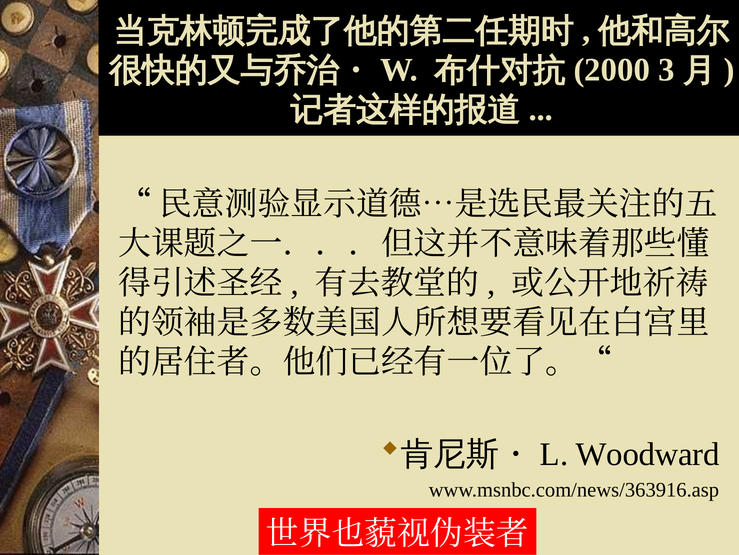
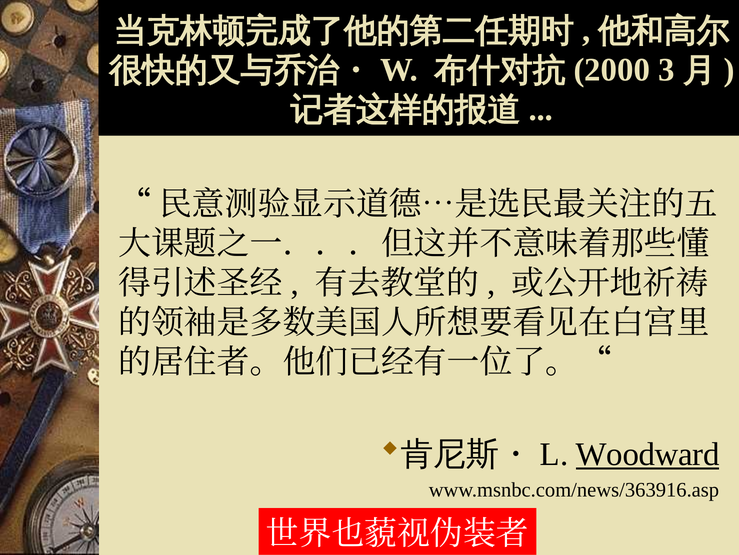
Woodward underline: none -> present
